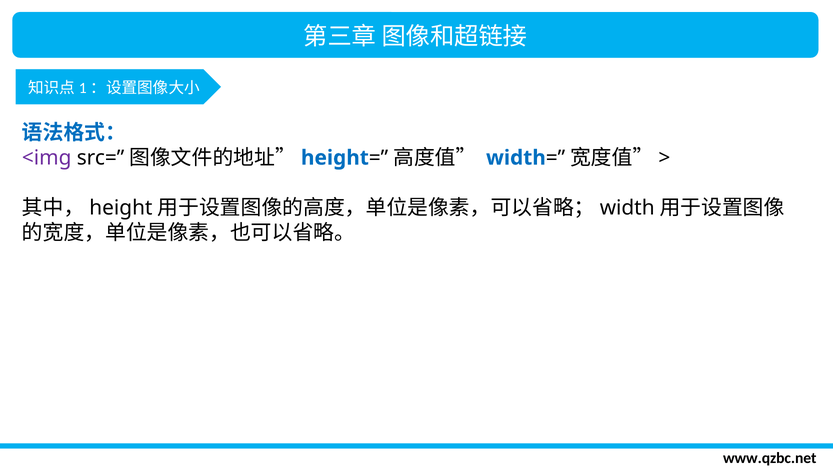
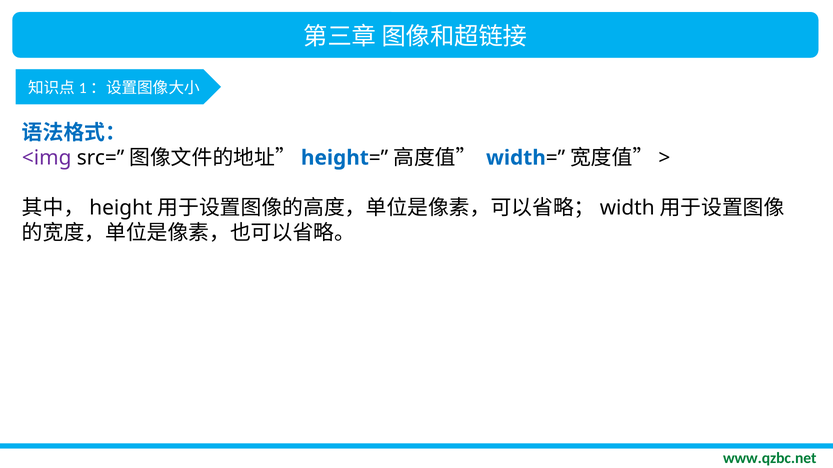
www.qzbc.net colour: black -> green
